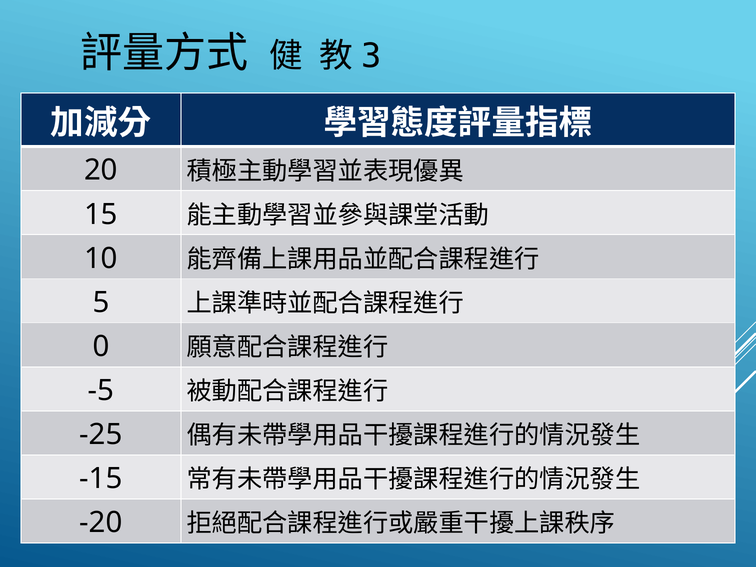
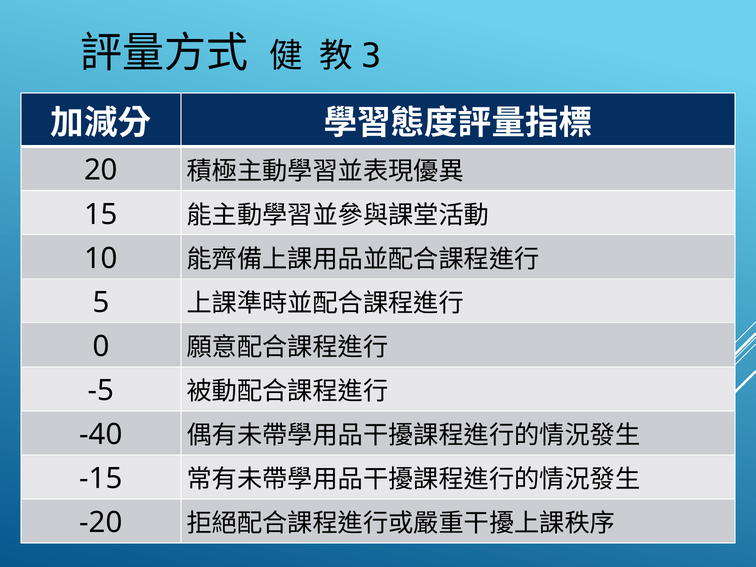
-25: -25 -> -40
